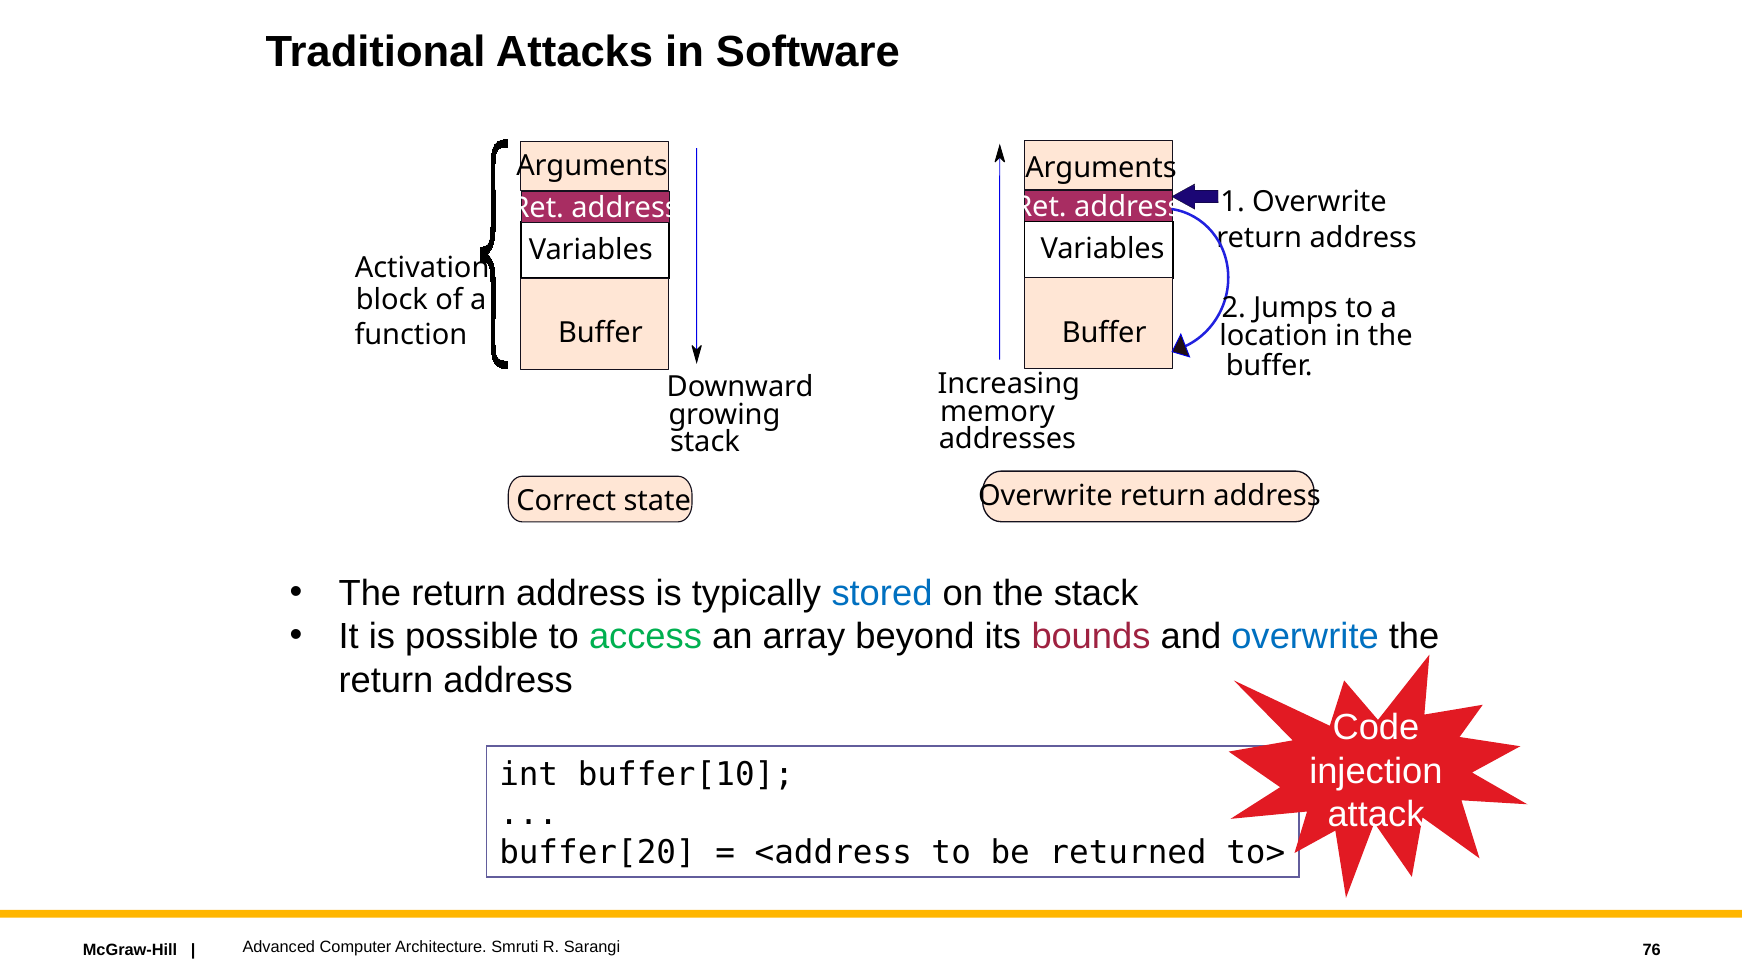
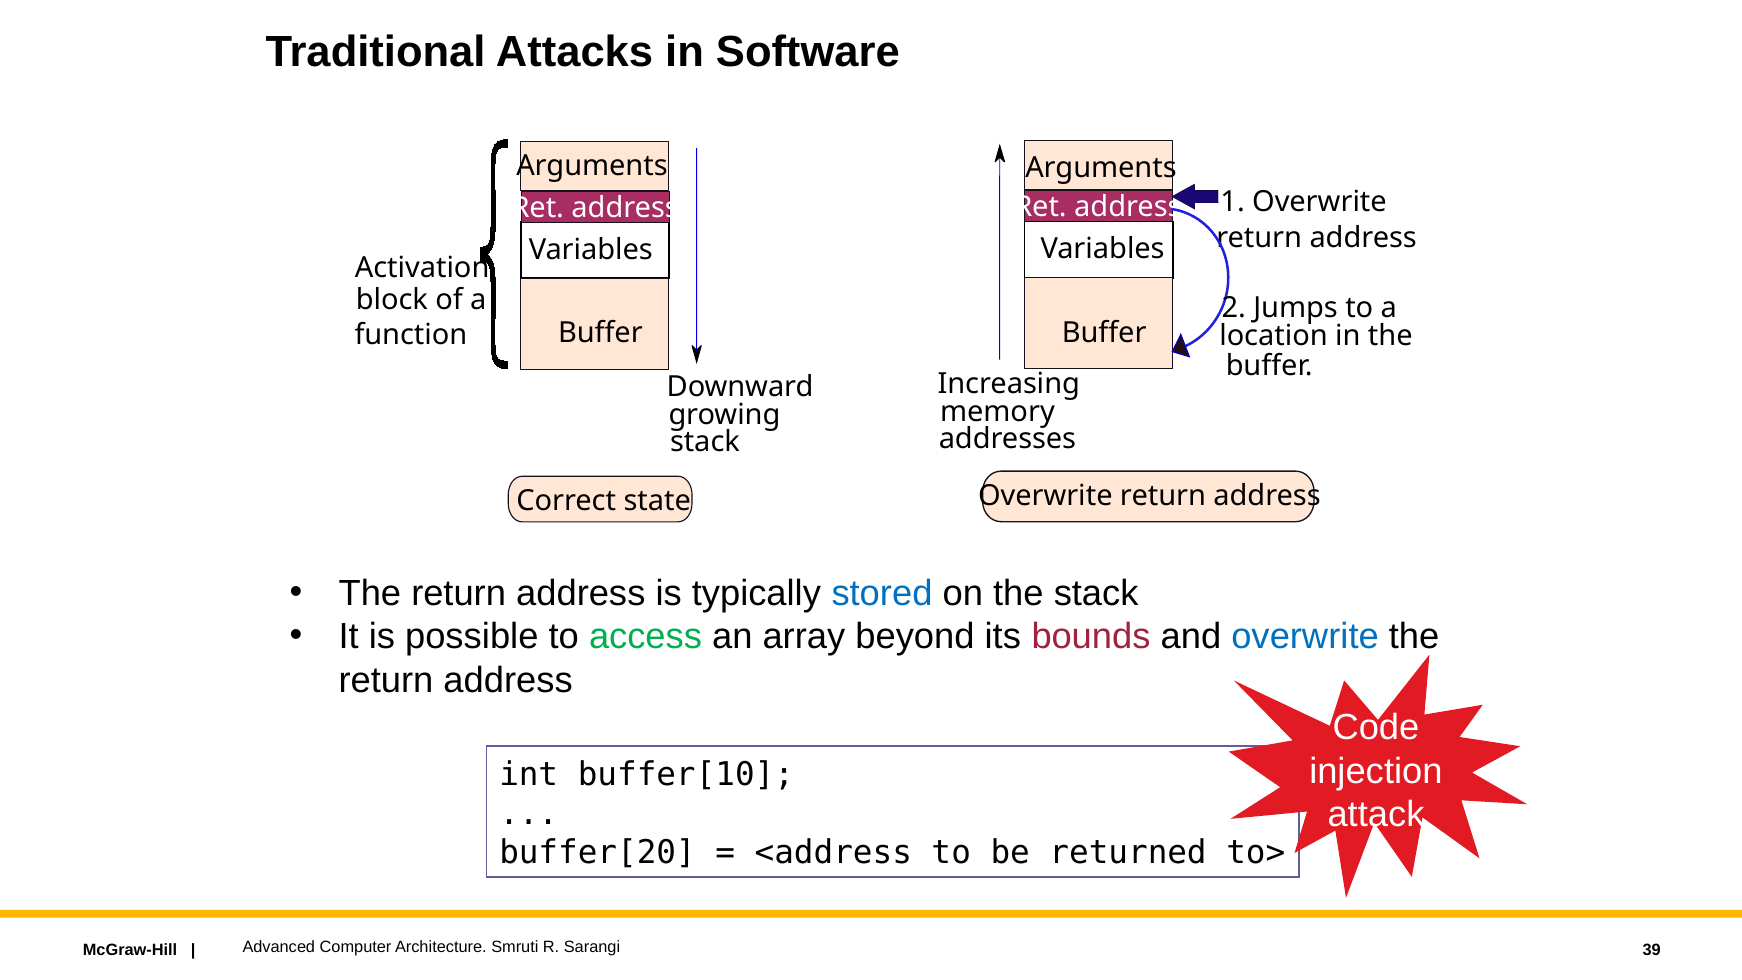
76: 76 -> 39
